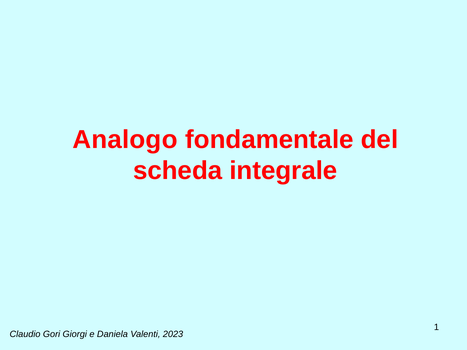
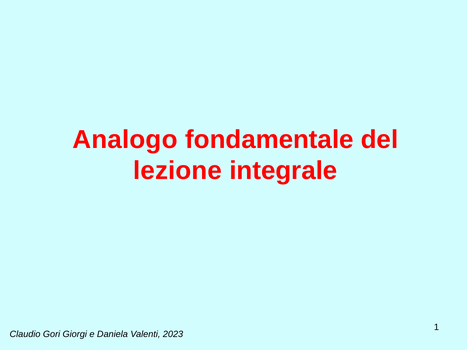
scheda: scheda -> lezione
